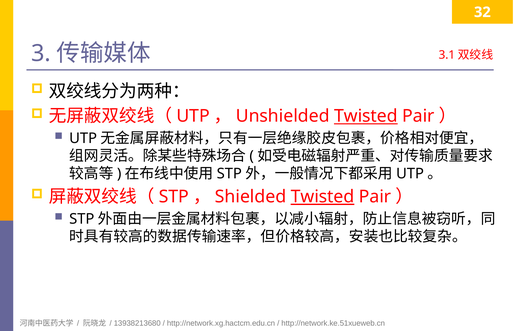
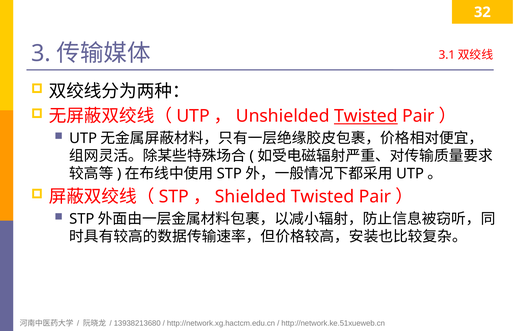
Twisted at (323, 197) underline: present -> none
